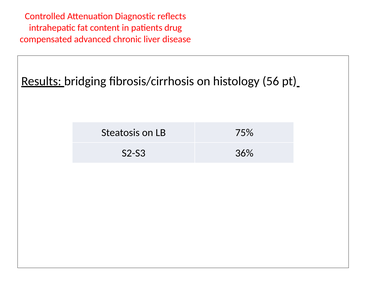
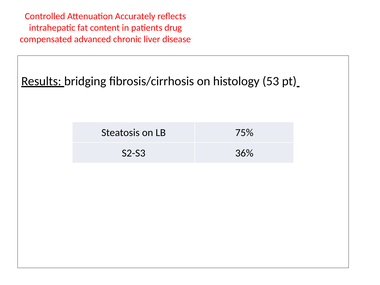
Diagnostic: Diagnostic -> Accurately
56: 56 -> 53
